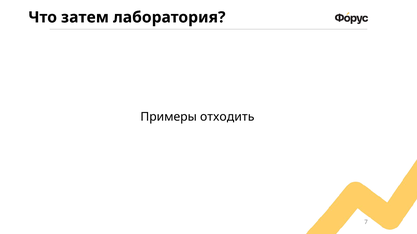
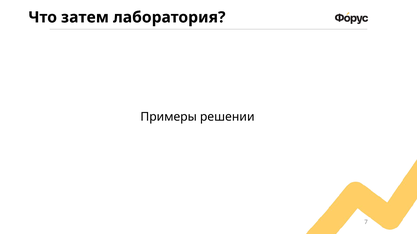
отходить: отходить -> решении
